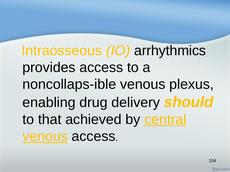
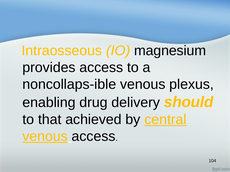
arrhythmics: arrhythmics -> magnesium
